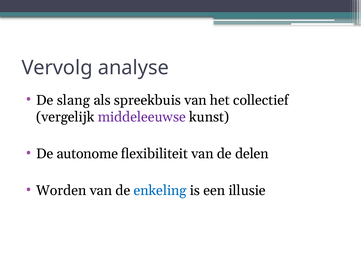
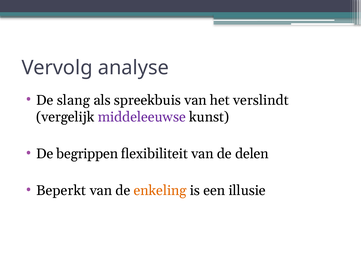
collectief: collectief -> verslindt
autonome: autonome -> begrippen
Worden: Worden -> Beperkt
enkeling colour: blue -> orange
